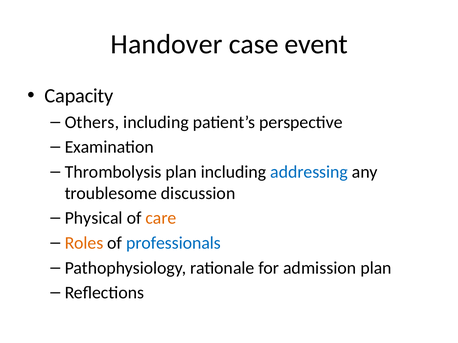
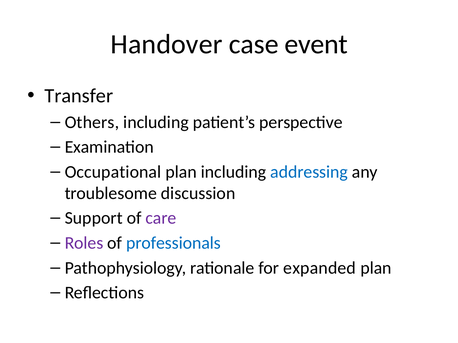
Capacity: Capacity -> Transfer
Thrombolysis: Thrombolysis -> Occupational
Physical: Physical -> Support
care colour: orange -> purple
Roles colour: orange -> purple
admission: admission -> expanded
